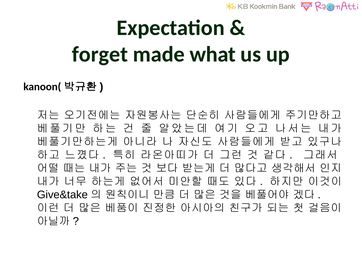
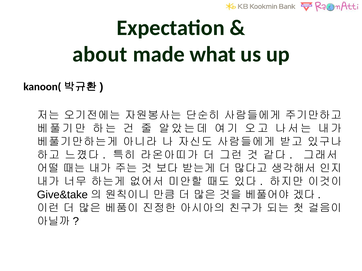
forget: forget -> about
